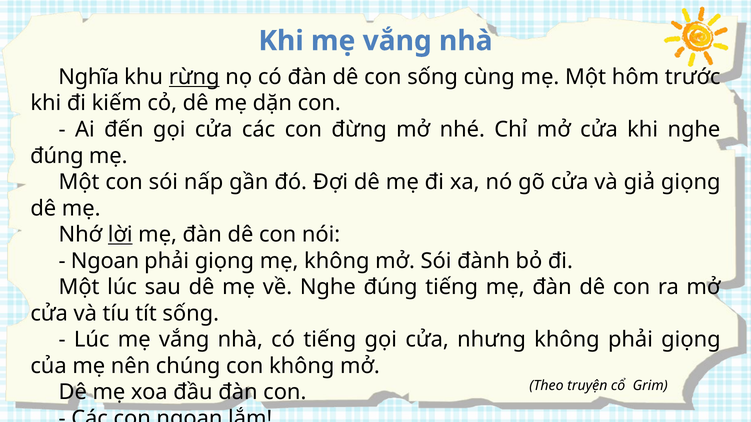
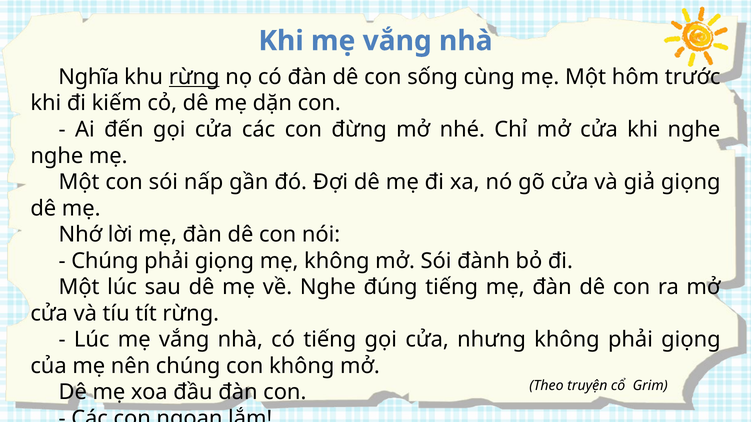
đúng at (57, 156): đúng -> nghe
lời underline: present -> none
Ngoan at (105, 261): Ngoan -> Chúng
tít sống: sống -> rừng
